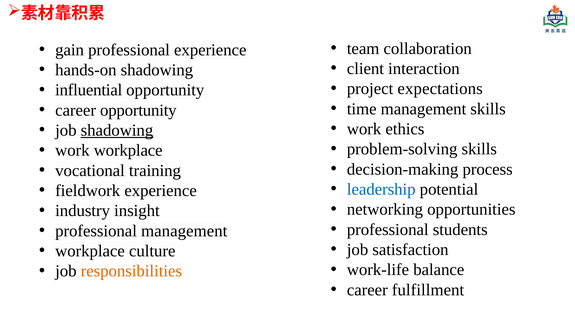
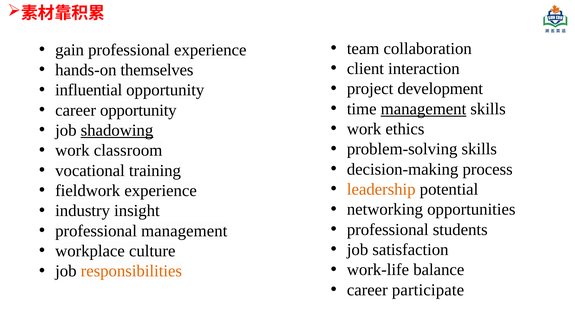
hands-on shadowing: shadowing -> themselves
expectations: expectations -> development
management at (424, 109) underline: none -> present
work workplace: workplace -> classroom
leadership colour: blue -> orange
fulfillment: fulfillment -> participate
